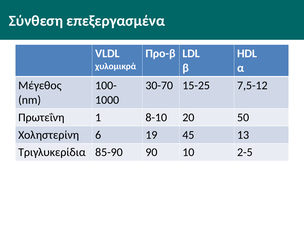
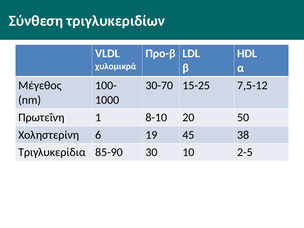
επεξεργασμένα: επεξεργασμένα -> τριγλυκεριδίων
13: 13 -> 38
90: 90 -> 30
